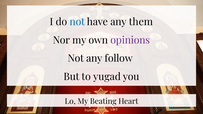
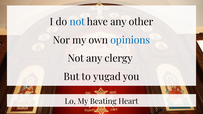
them: them -> other
opinions colour: purple -> blue
follow: follow -> clergy
